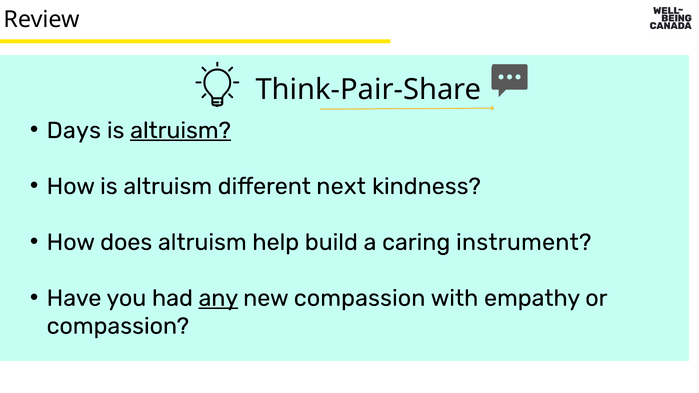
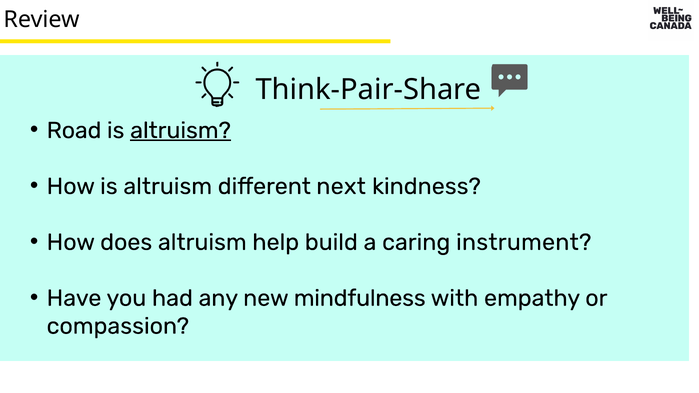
Days: Days -> Road
any underline: present -> none
new compassion: compassion -> mindfulness
